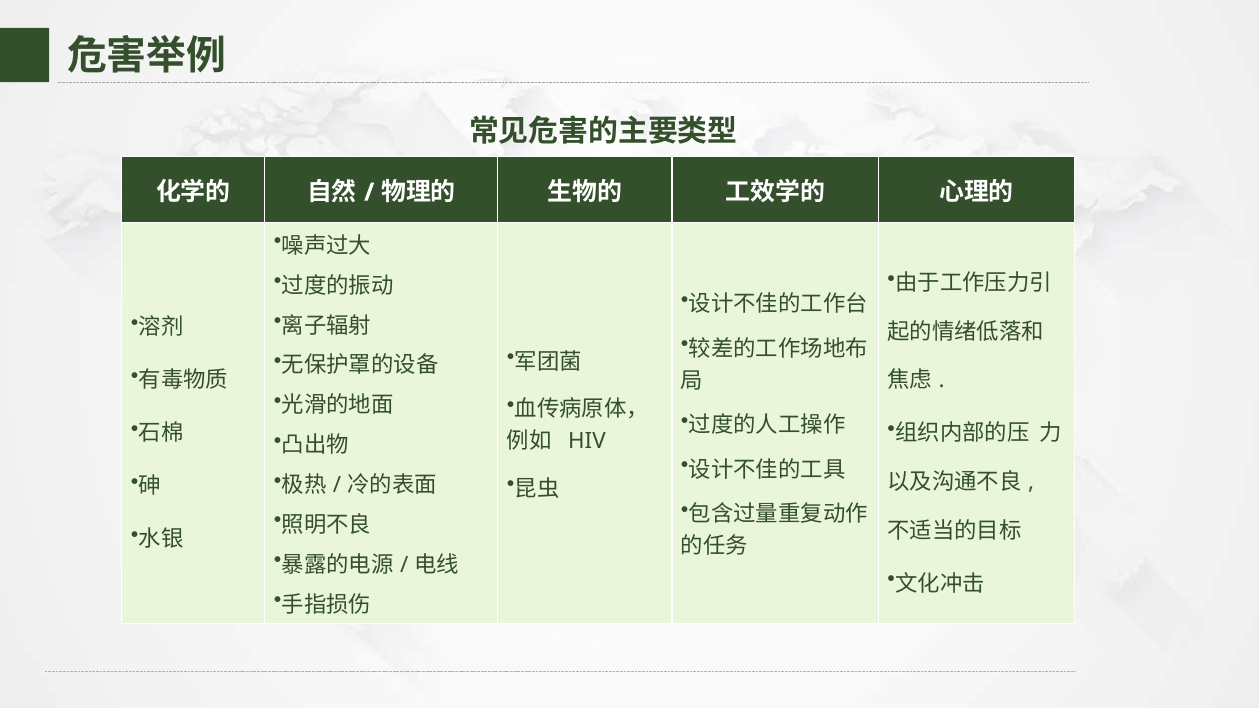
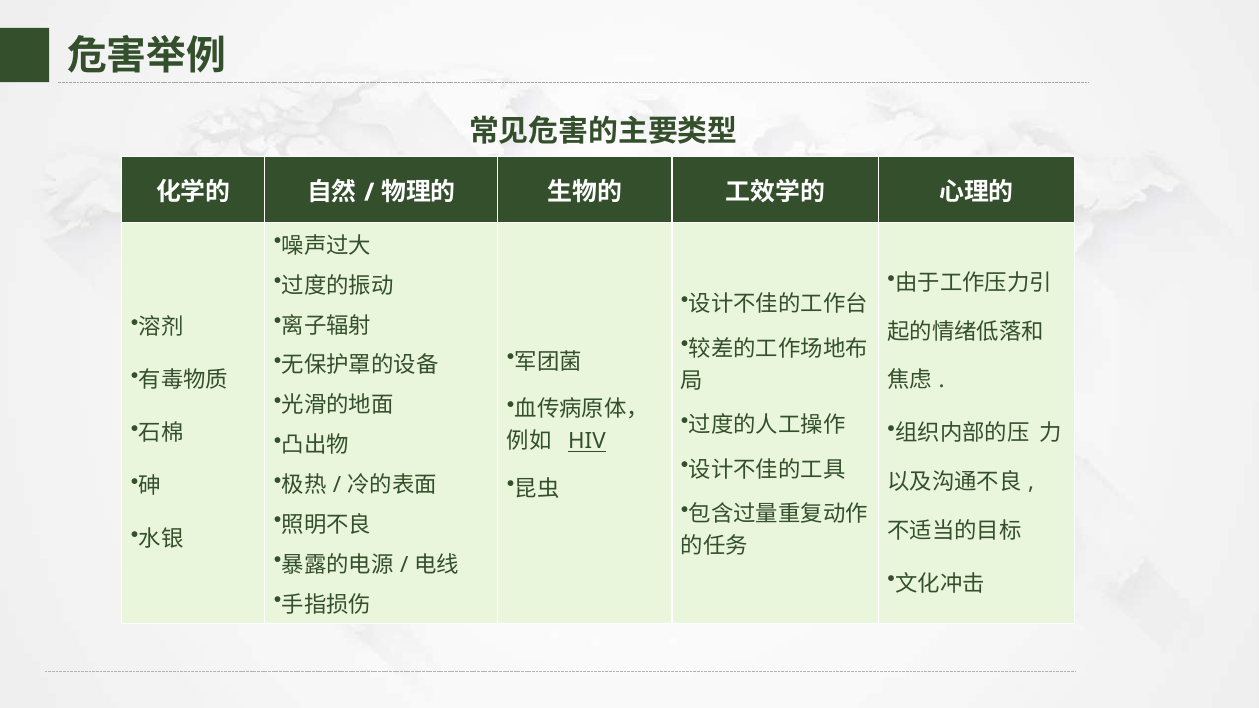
HIV underline: none -> present
